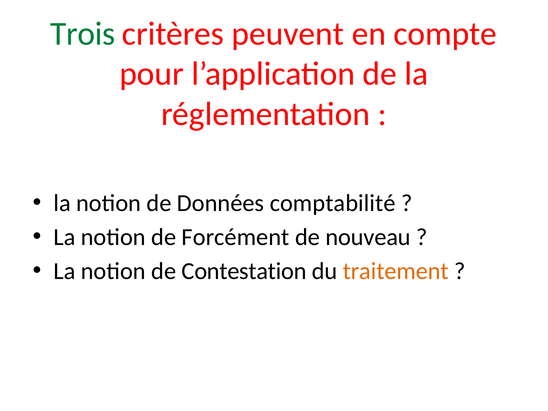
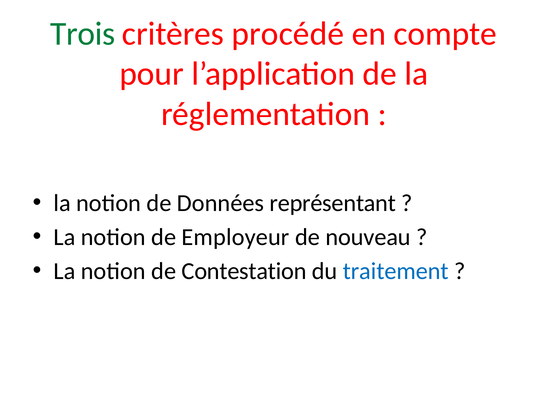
peuvent: peuvent -> procédé
comptabilité: comptabilité -> représentant
Forcément: Forcément -> Employeur
traitement colour: orange -> blue
